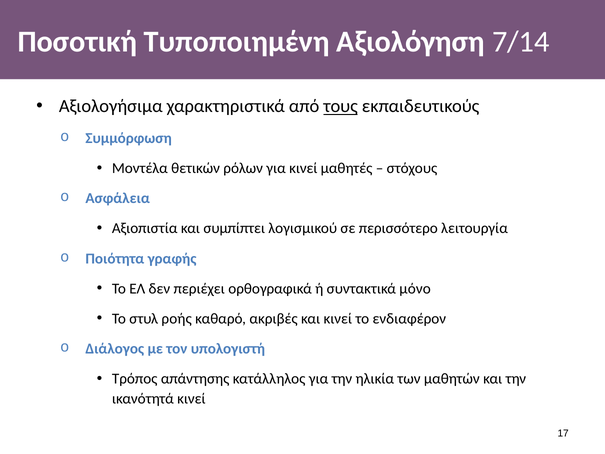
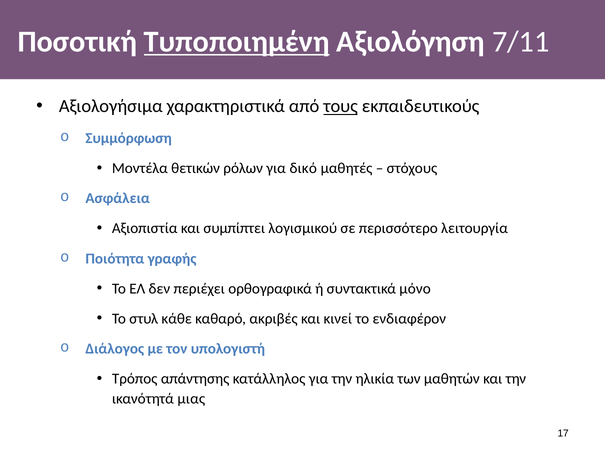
Τυποποιημένη underline: none -> present
7/14: 7/14 -> 7/11
για κινεί: κινεί -> δικό
ροής: ροής -> κάθε
ικανότητά κινεί: κινεί -> μιας
